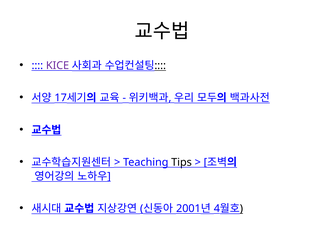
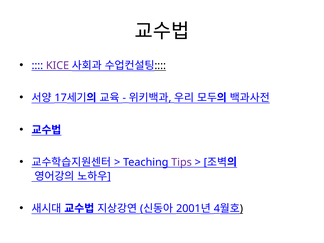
Tips colour: black -> purple
